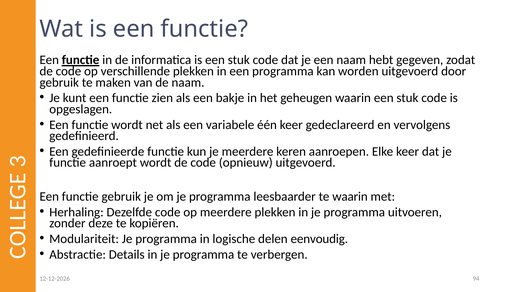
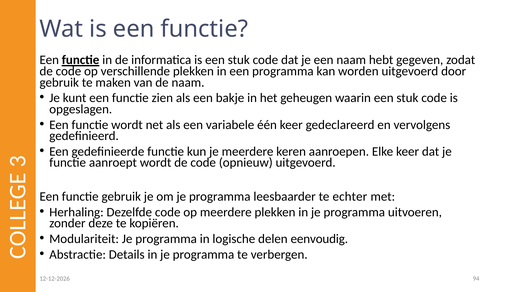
te waarin: waarin -> echter
